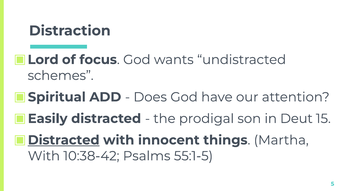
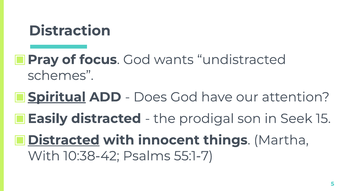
Lord: Lord -> Pray
Spiritual underline: none -> present
Deut: Deut -> Seek
55:1-5: 55:1-5 -> 55:1-7
